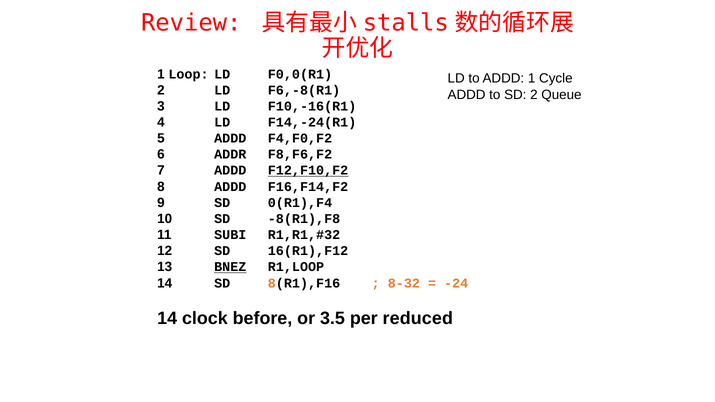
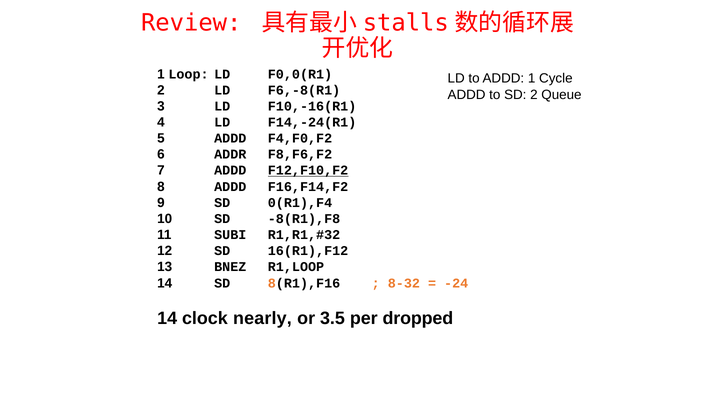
BNEZ underline: present -> none
before: before -> nearly
reduced: reduced -> dropped
